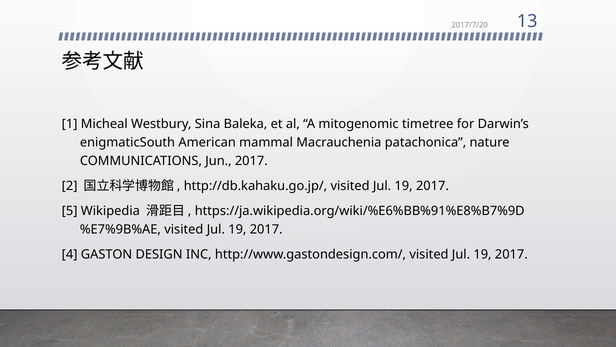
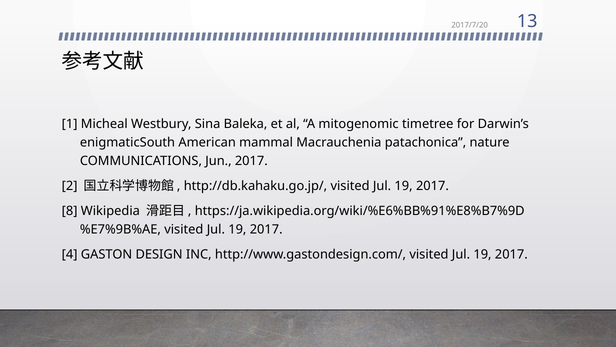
5: 5 -> 8
